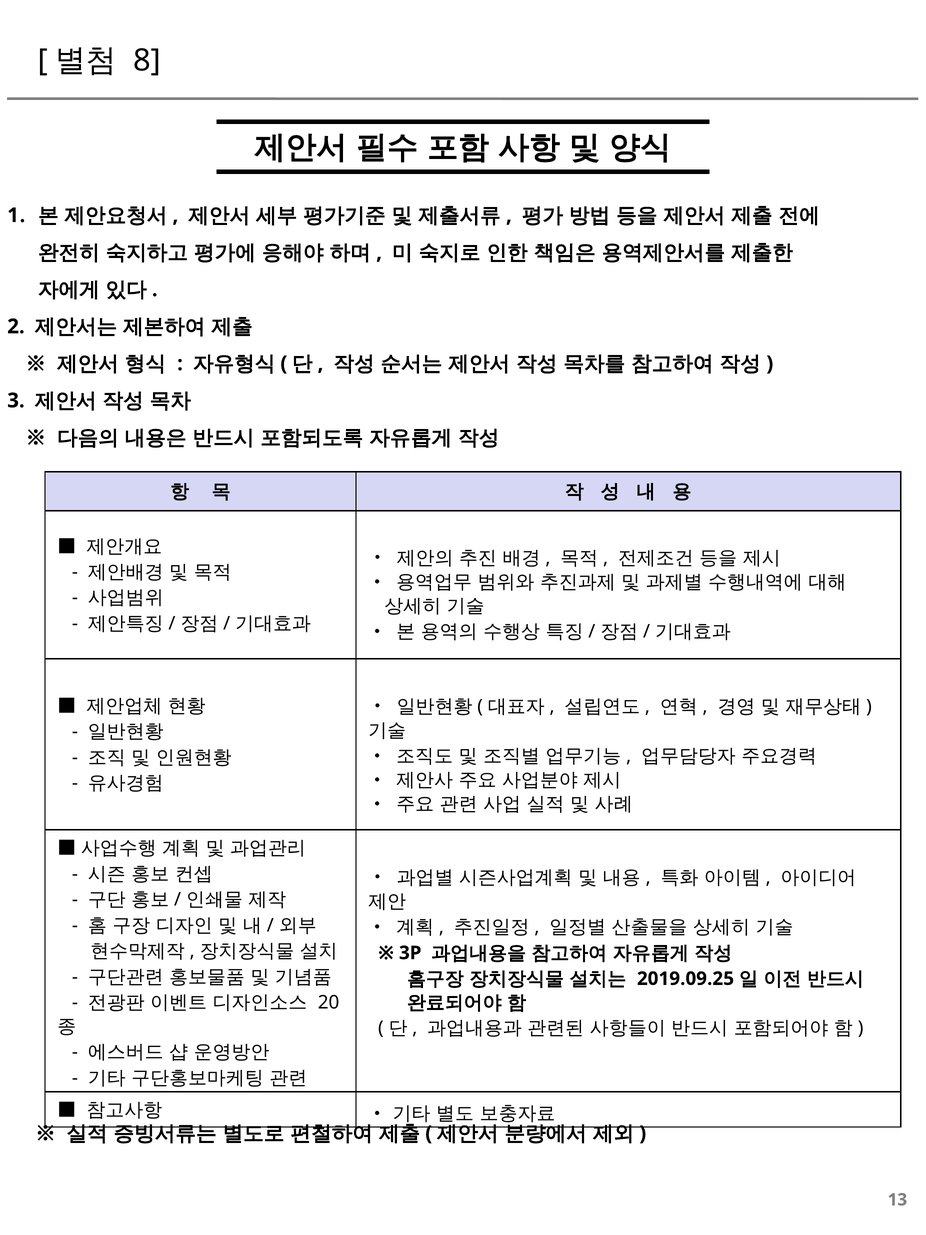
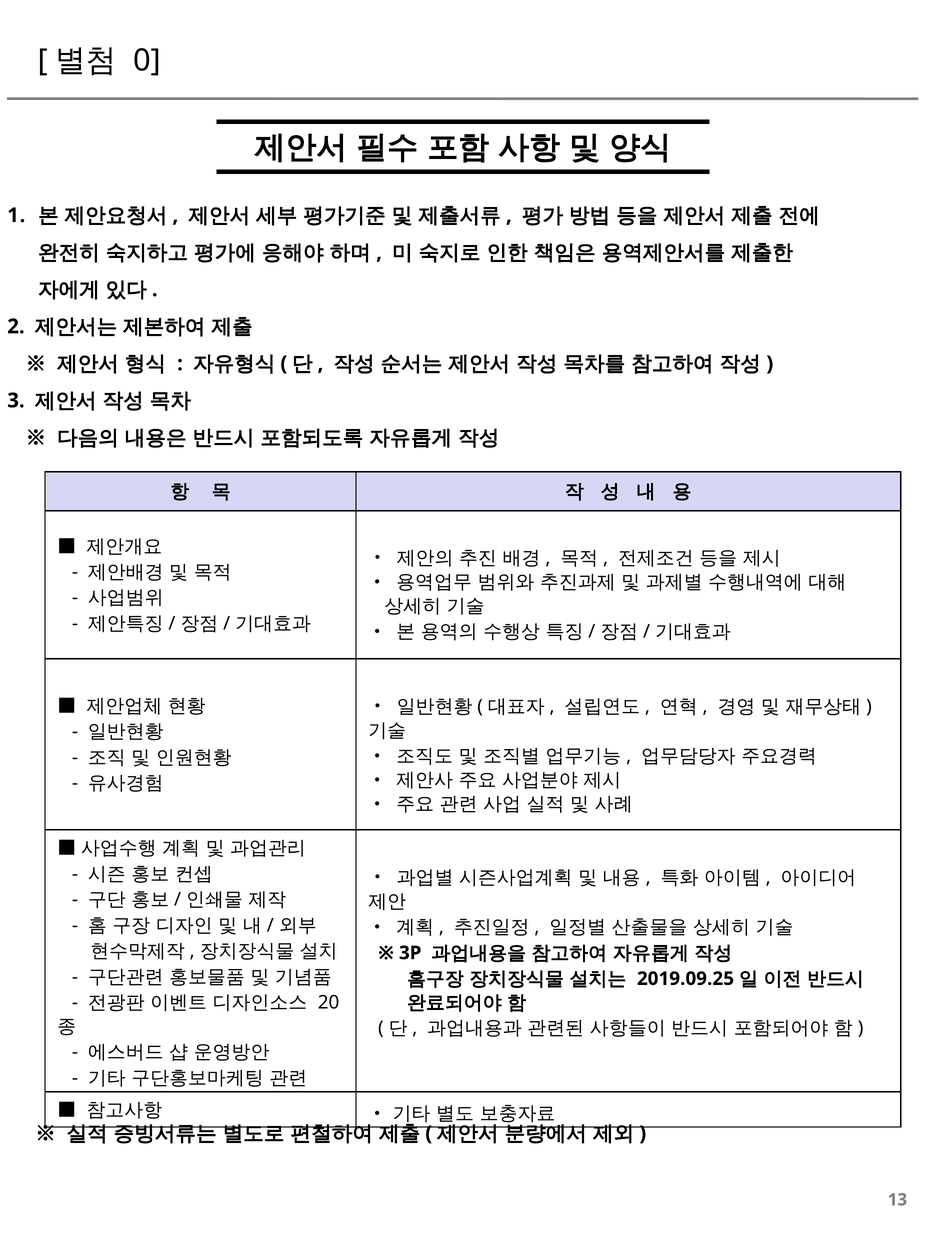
8: 8 -> 0
